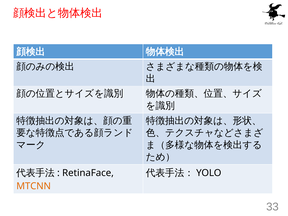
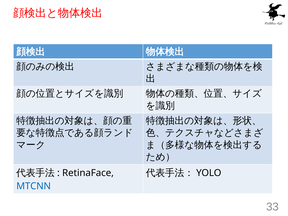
MTCNN colour: orange -> blue
